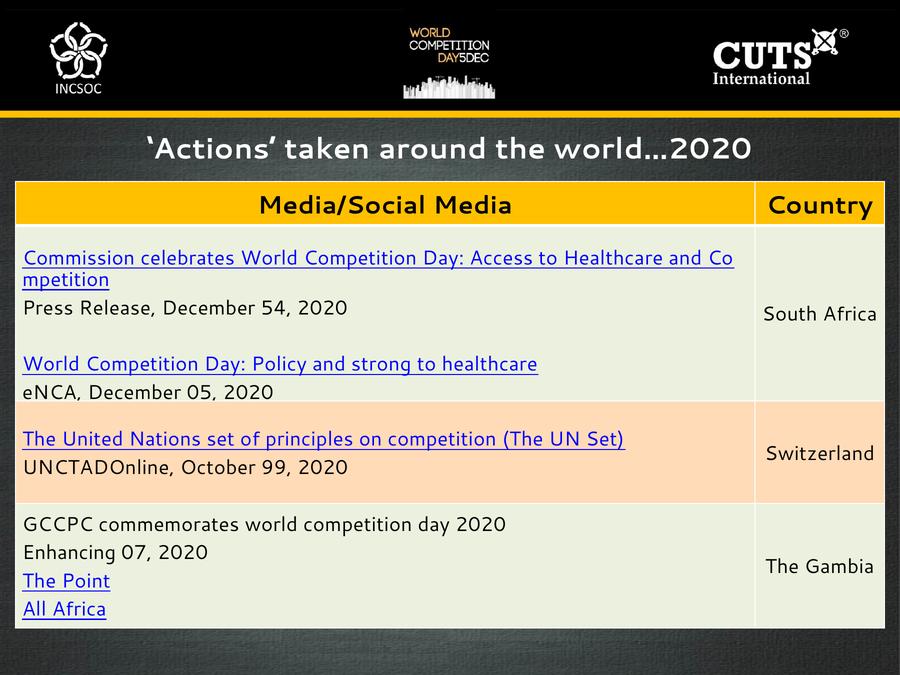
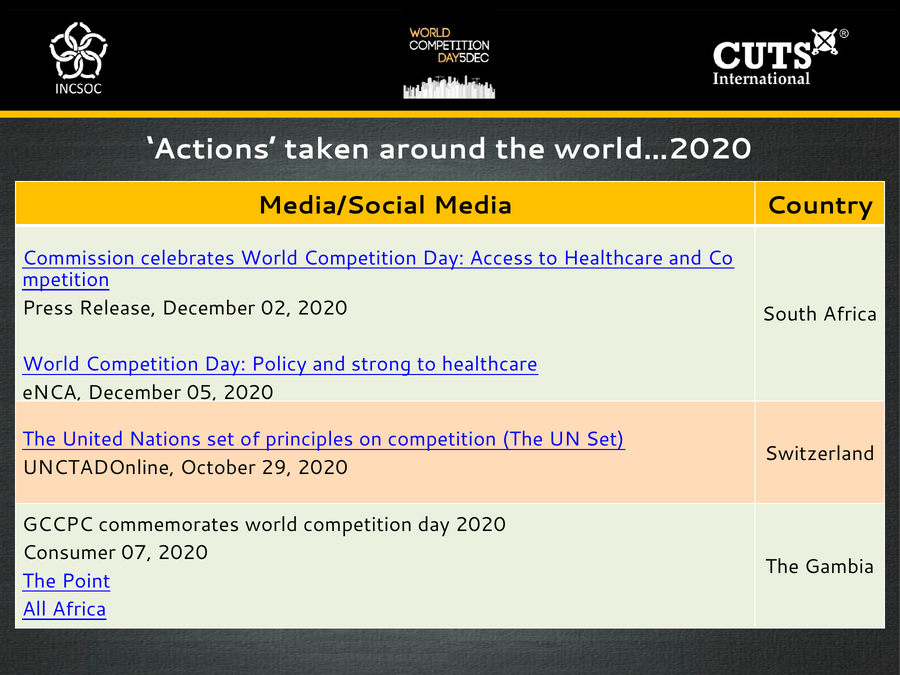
54: 54 -> 02
99: 99 -> 29
Enhancing: Enhancing -> Consumer
